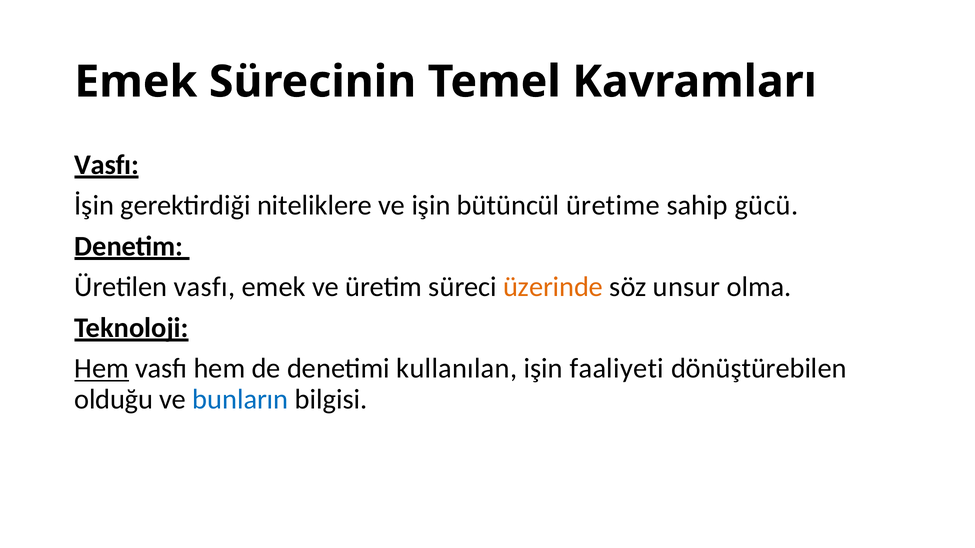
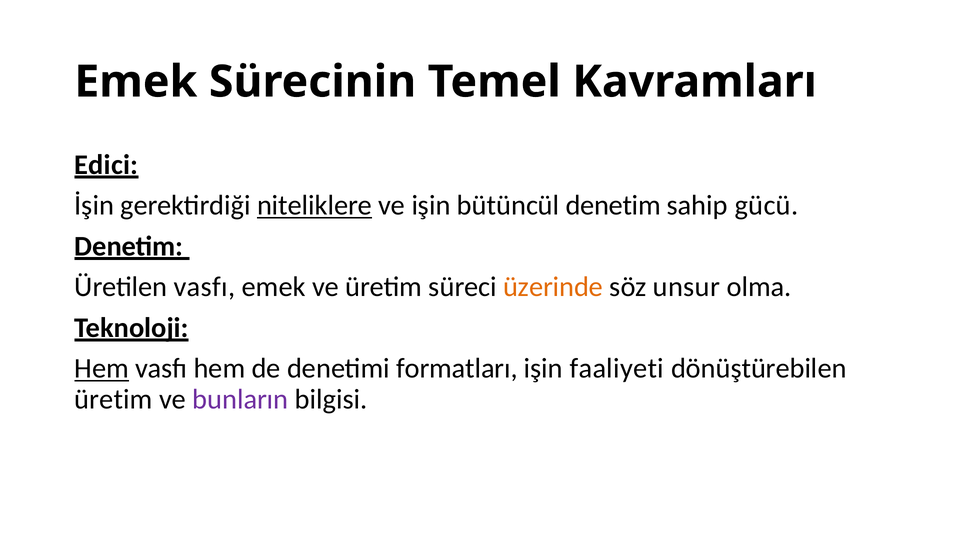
Vasfı at (107, 165): Vasfı -> Edici
niteliklere underline: none -> present
bütüncül üretime: üretime -> denetim
kullanılan: kullanılan -> formatları
olduğu at (114, 400): olduğu -> üretim
bunların colour: blue -> purple
